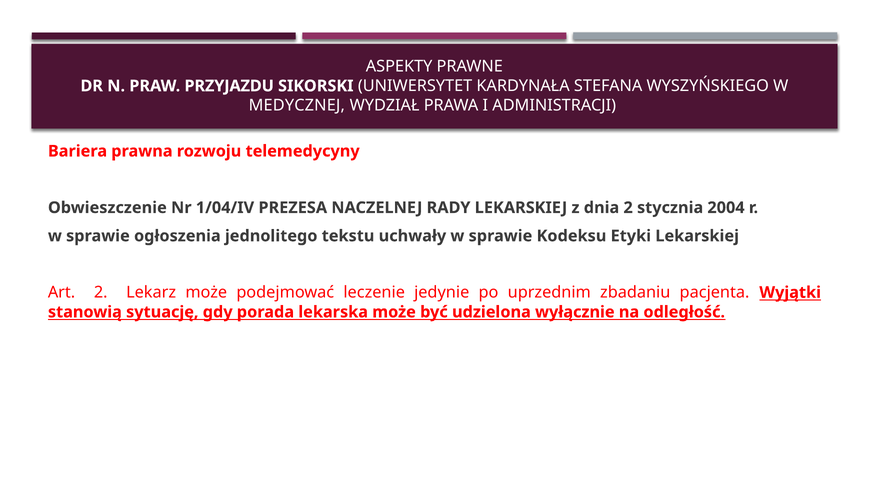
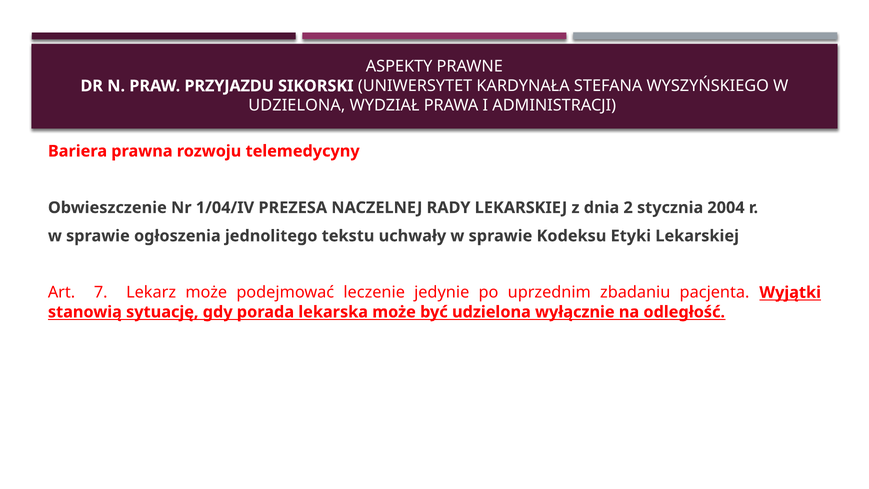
MEDYCZNEJ at (297, 105): MEDYCZNEJ -> UDZIELONA
Art 2: 2 -> 7
